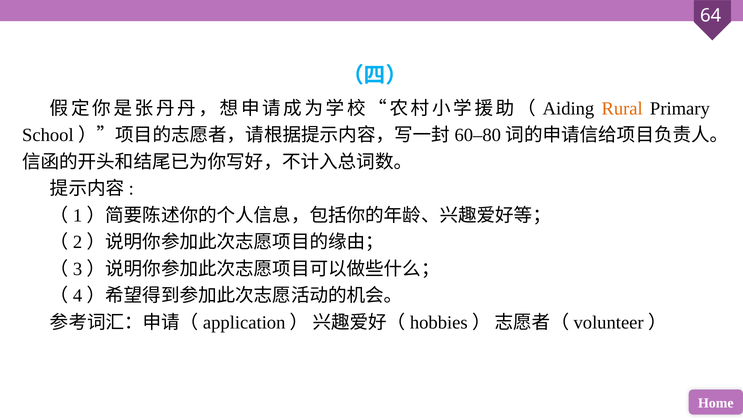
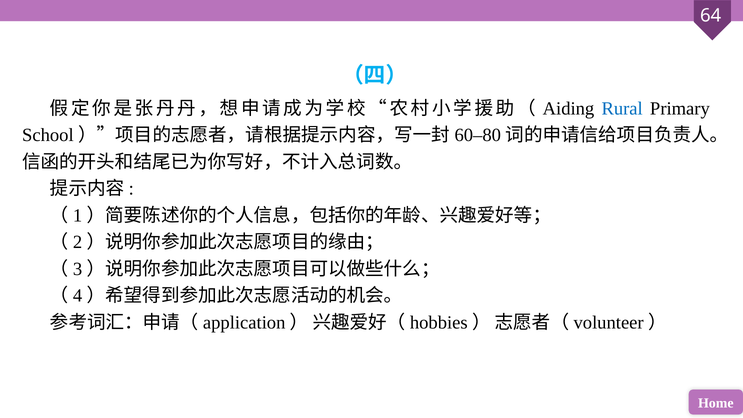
Rural colour: orange -> blue
